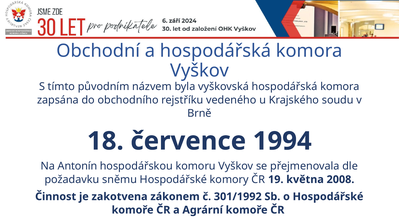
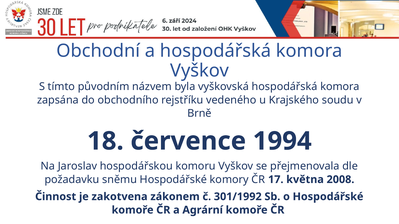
Antonín: Antonín -> Jaroslav
19: 19 -> 17
